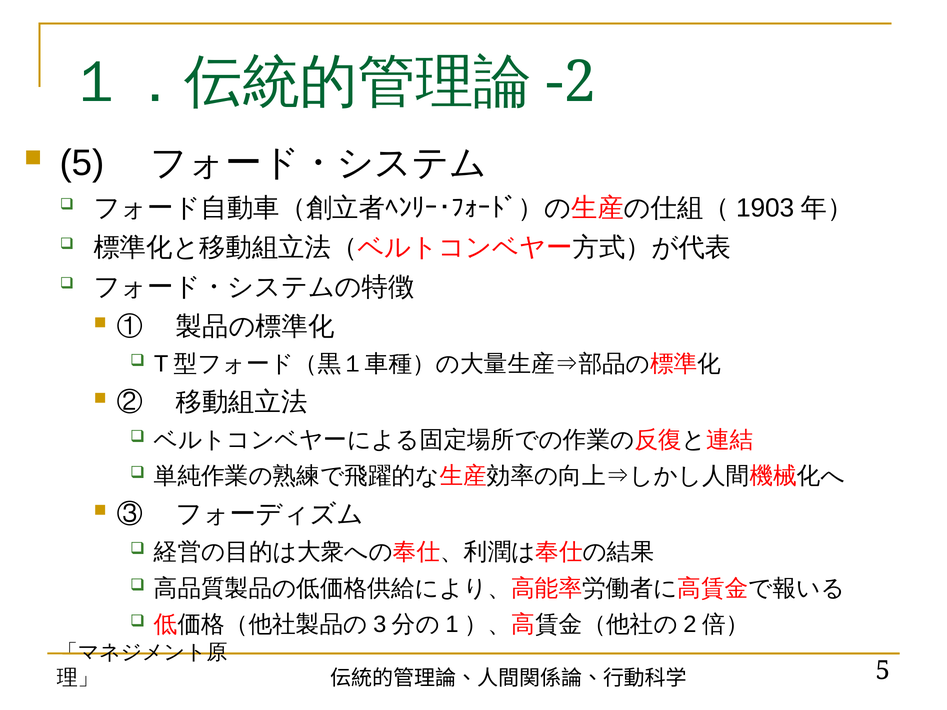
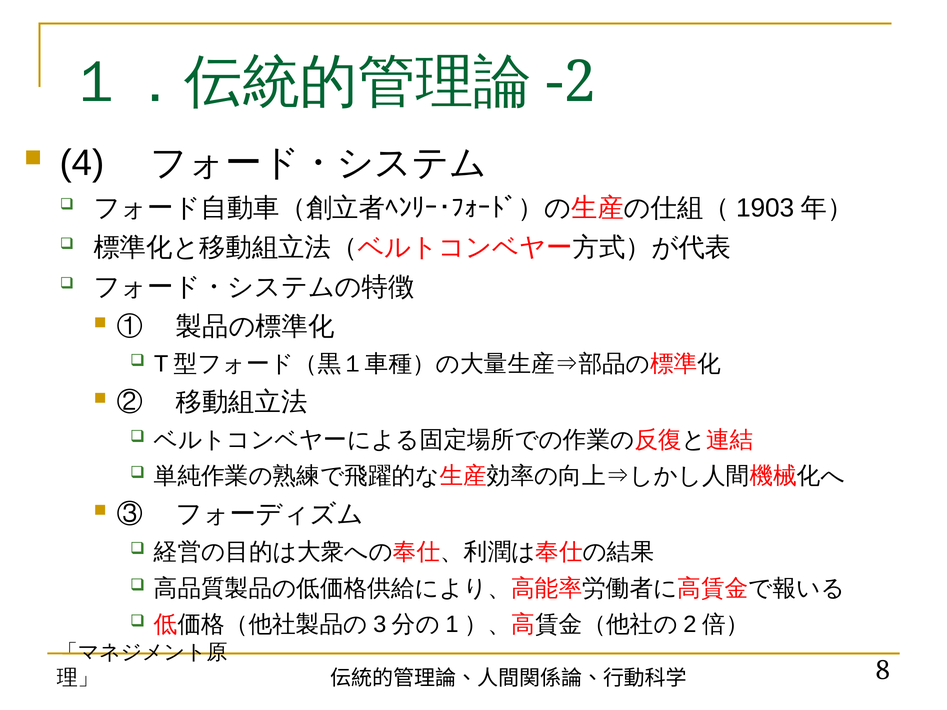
5 at (82, 163): 5 -> 4
5 at (883, 671): 5 -> 8
